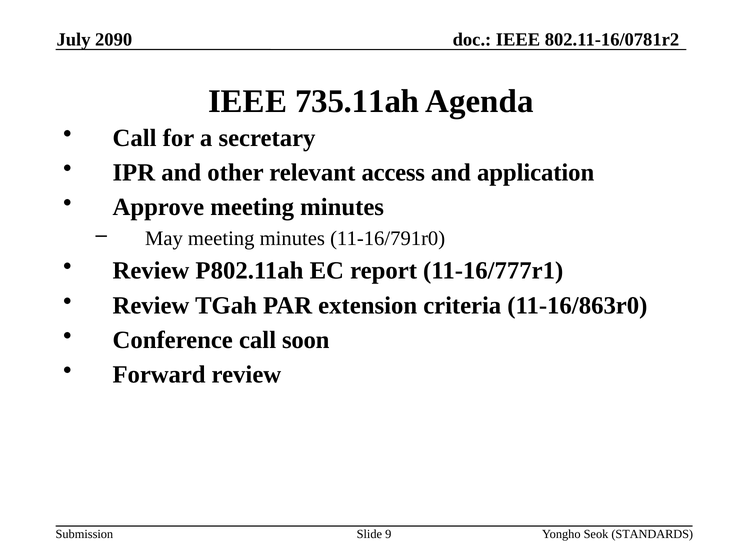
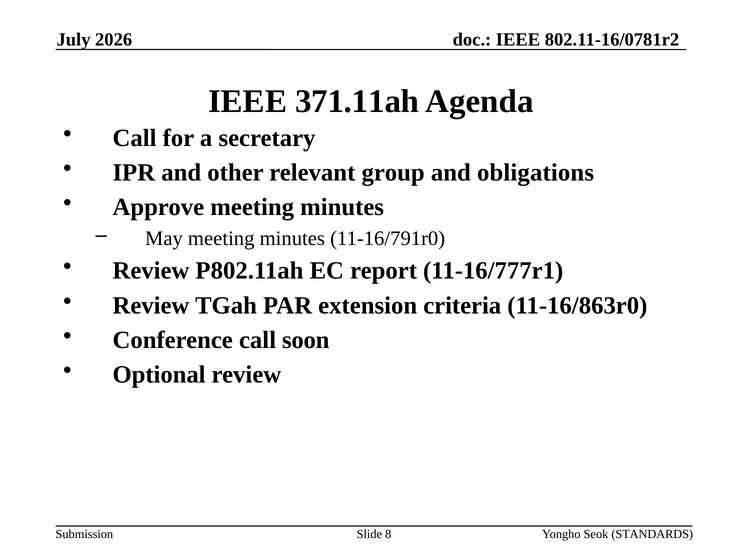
2090: 2090 -> 2026
735.11ah: 735.11ah -> 371.11ah
access: access -> group
application: application -> obligations
Forward: Forward -> Optional
9: 9 -> 8
